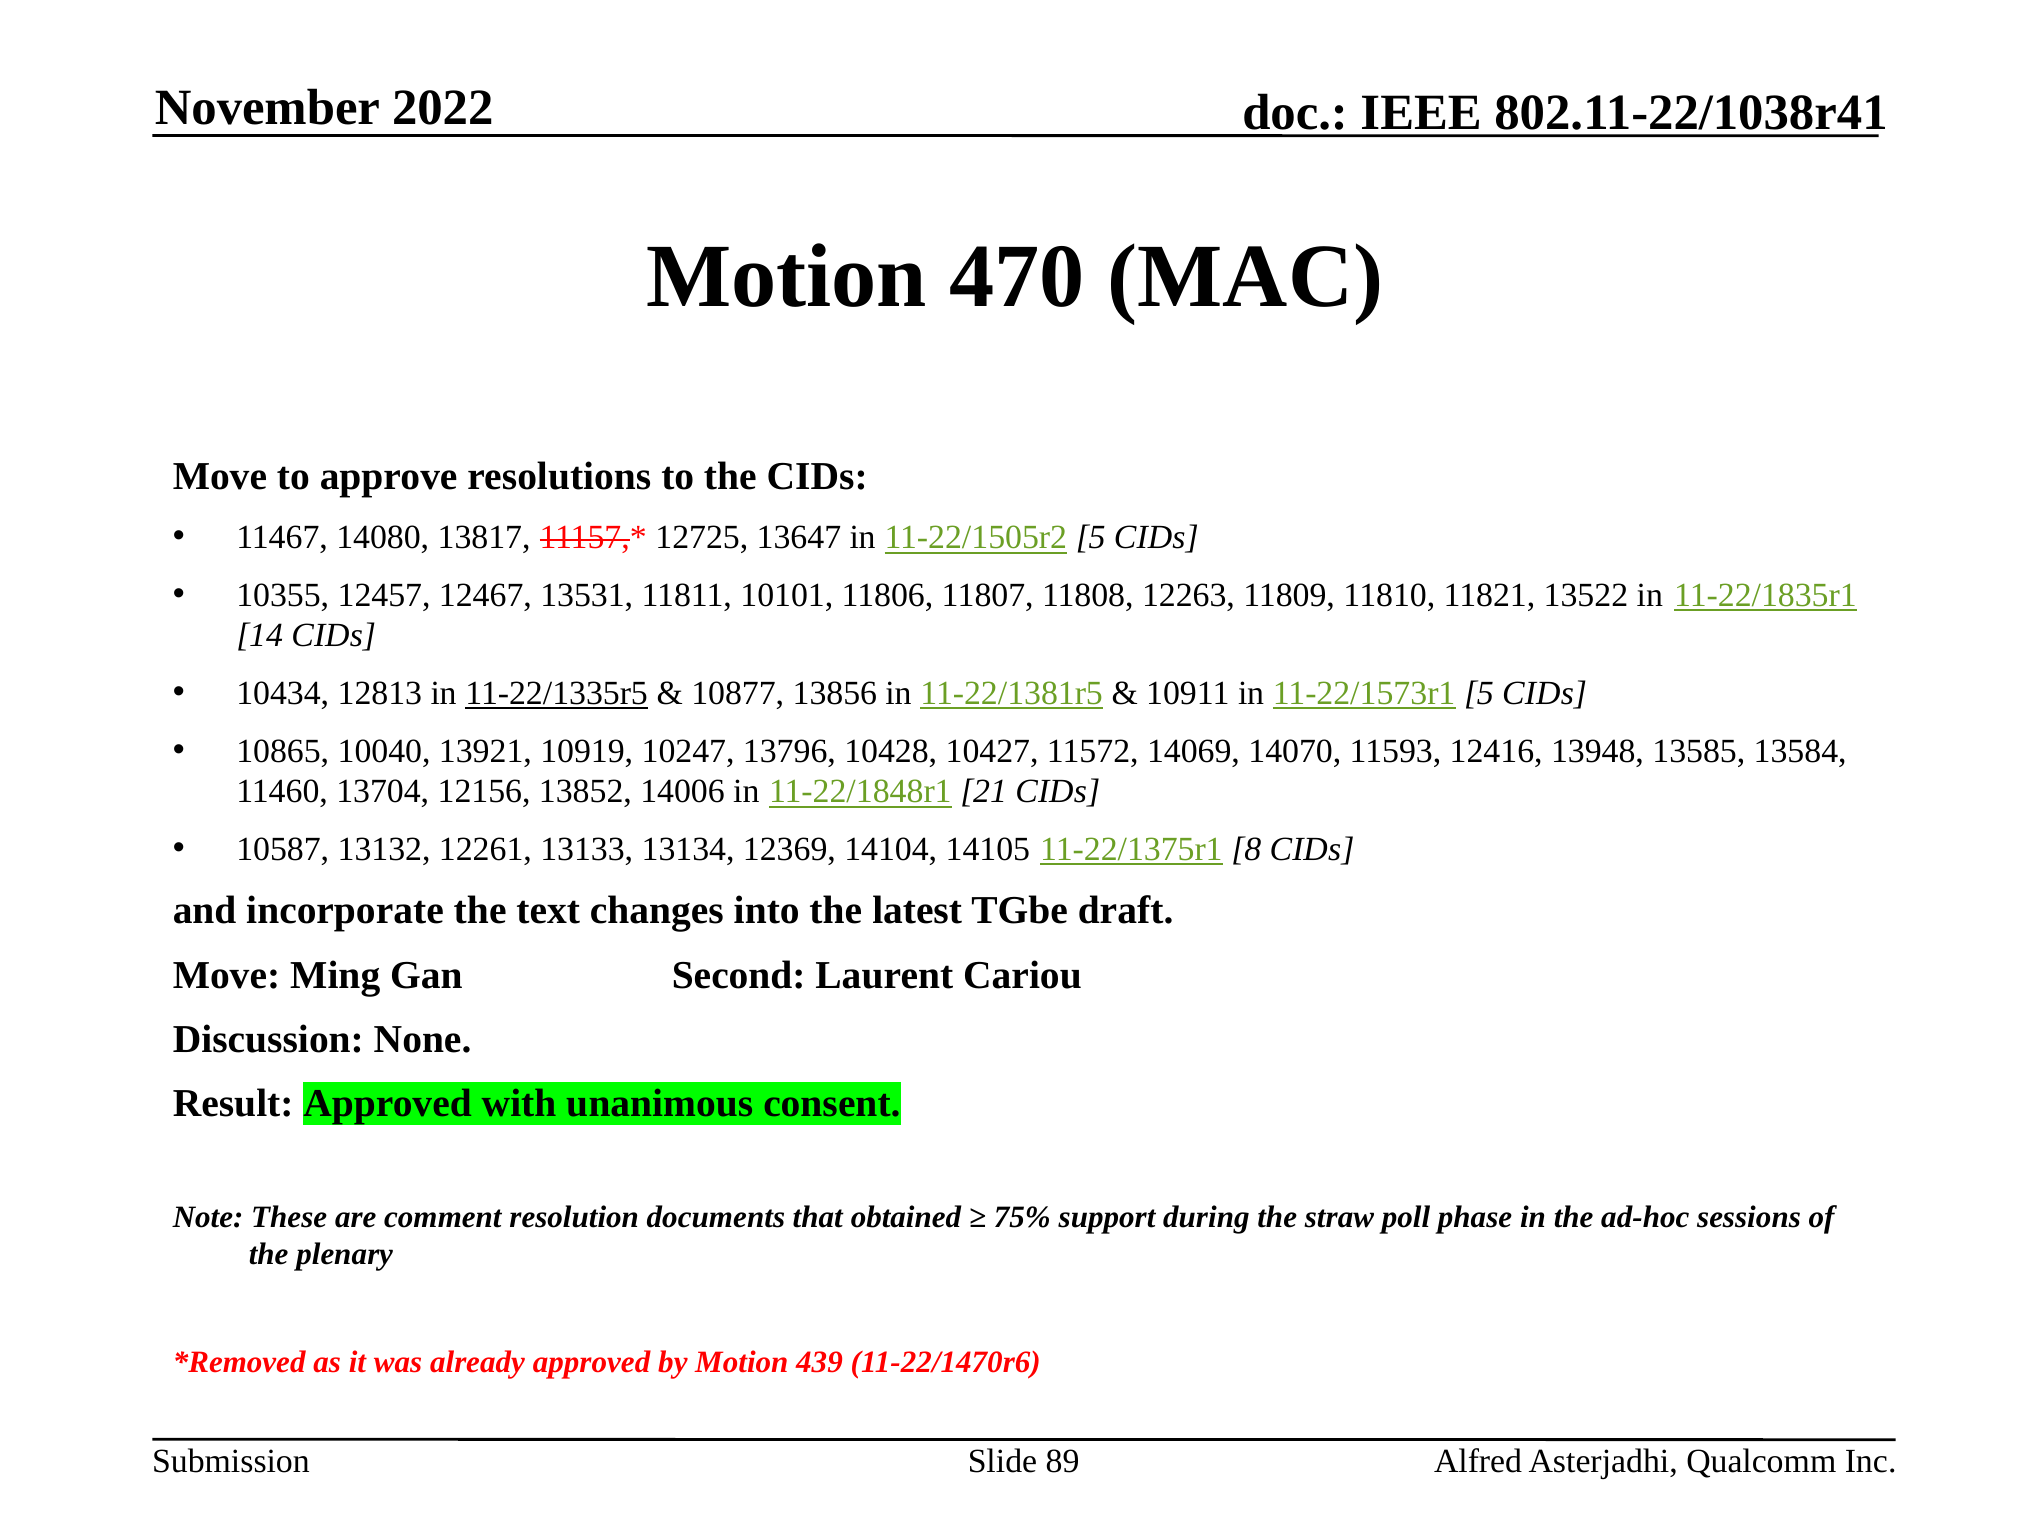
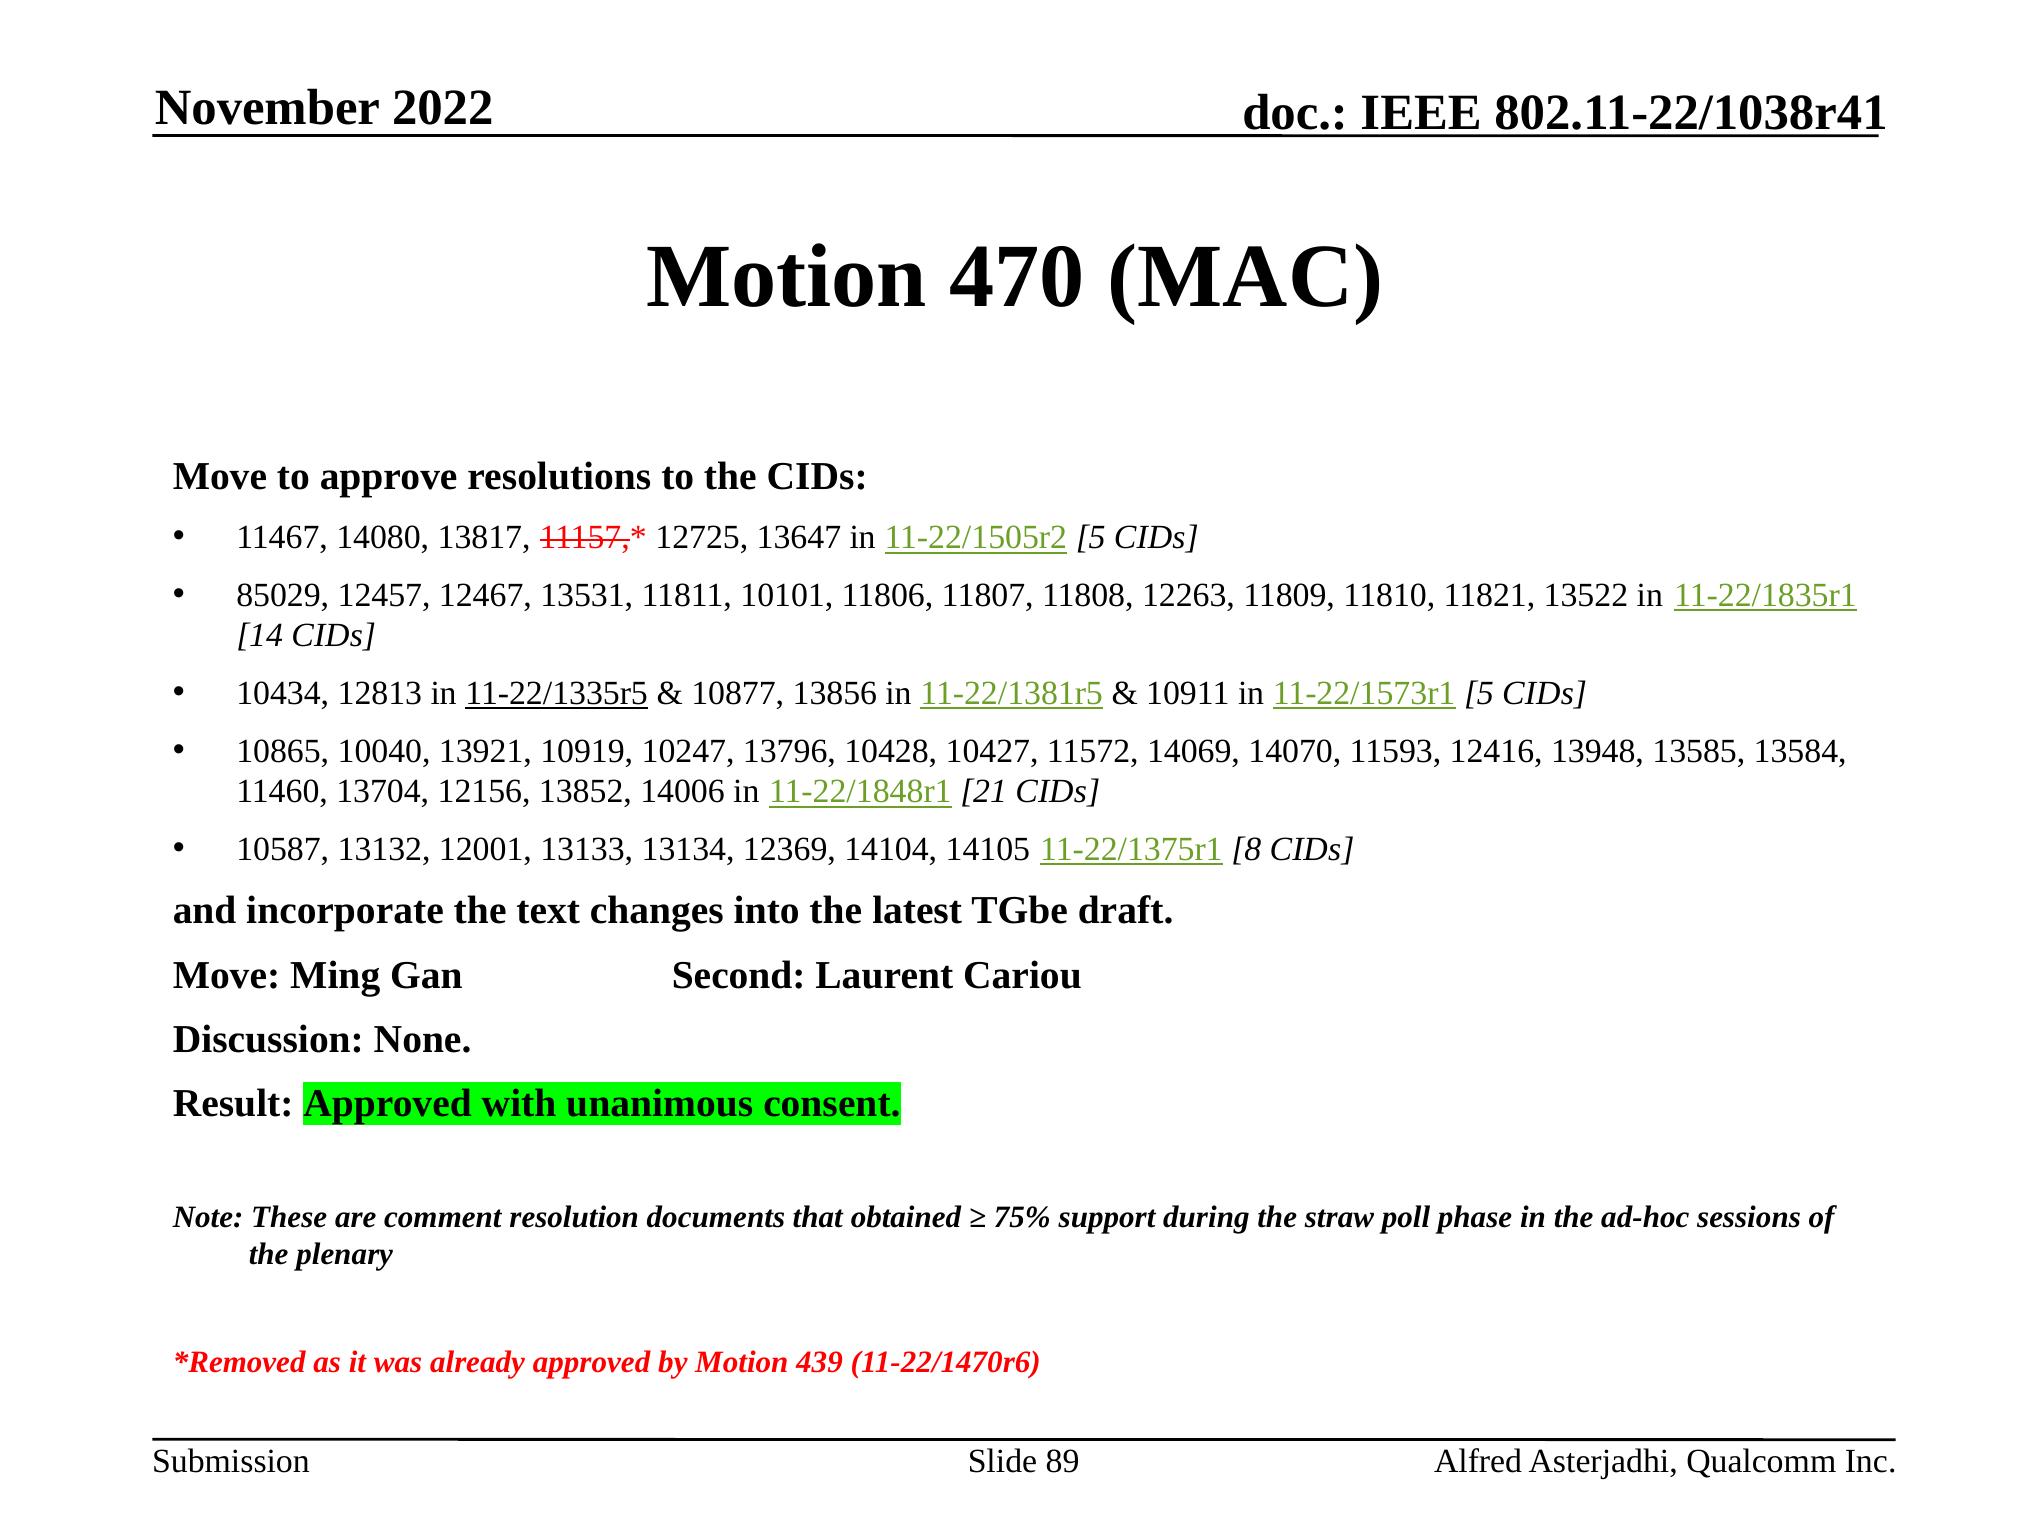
10355: 10355 -> 85029
12261: 12261 -> 12001
